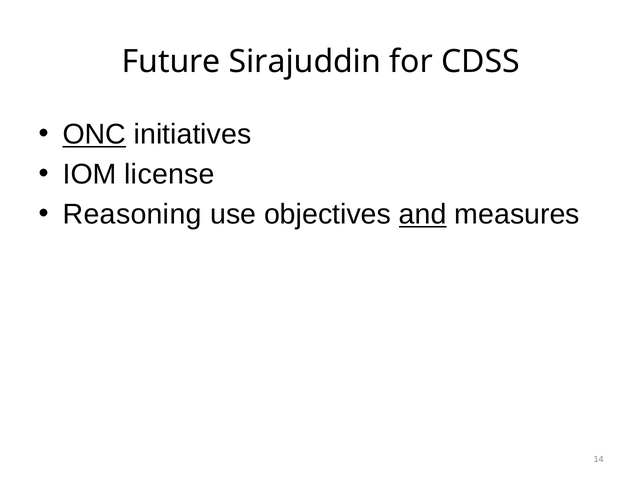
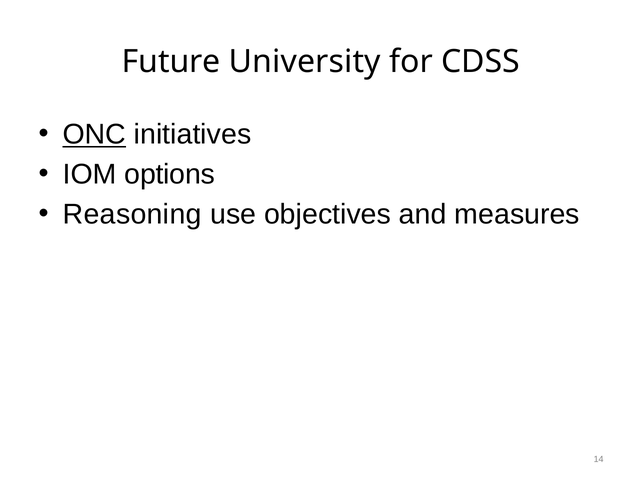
Sirajuddin: Sirajuddin -> University
license: license -> options
and underline: present -> none
